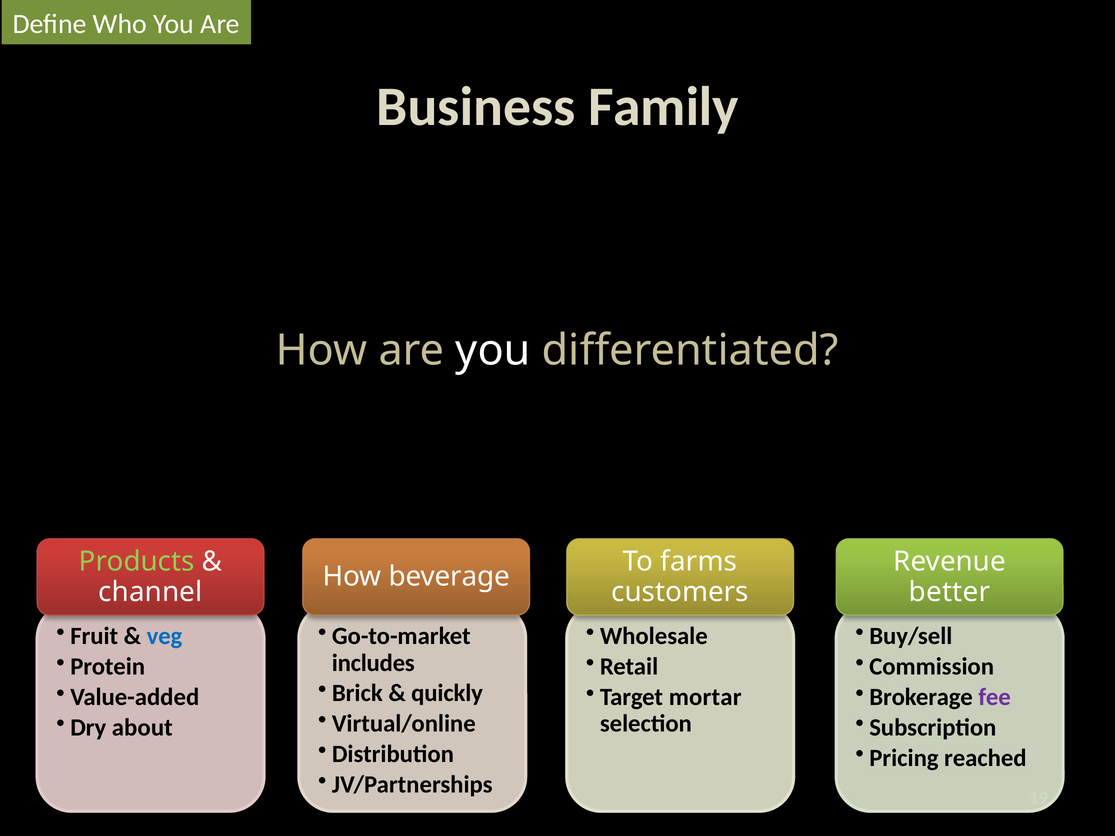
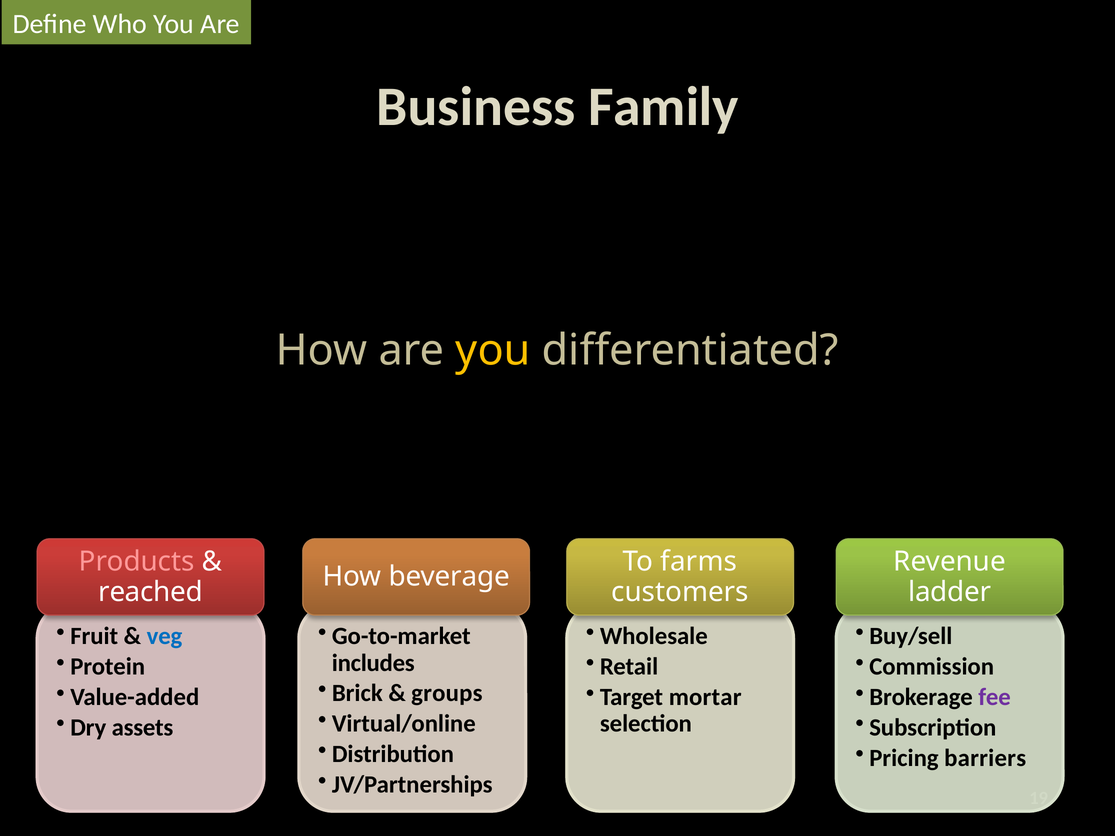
you at (493, 350) colour: white -> yellow
Products colour: light green -> pink
channel: channel -> reached
better: better -> ladder
quickly: quickly -> groups
about: about -> assets
reached: reached -> barriers
